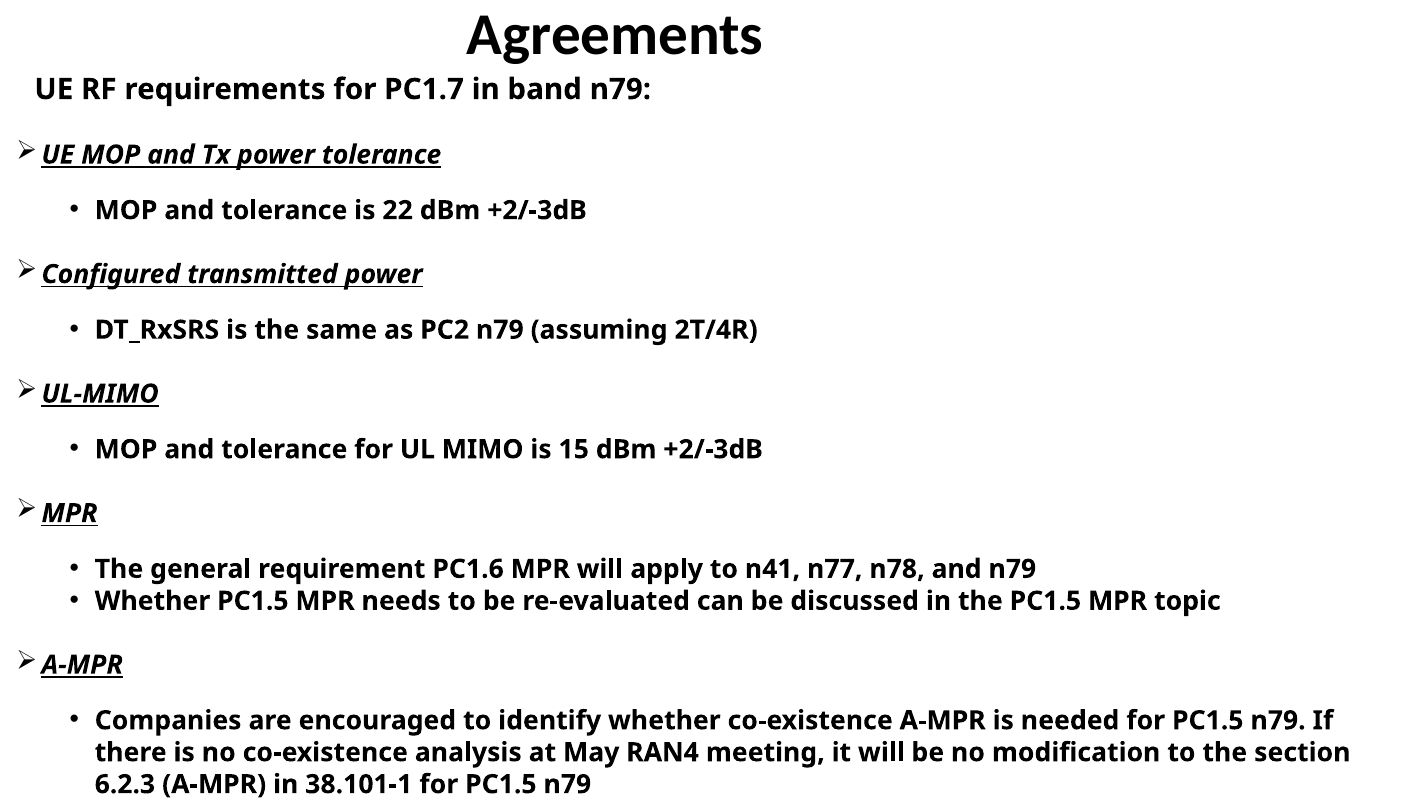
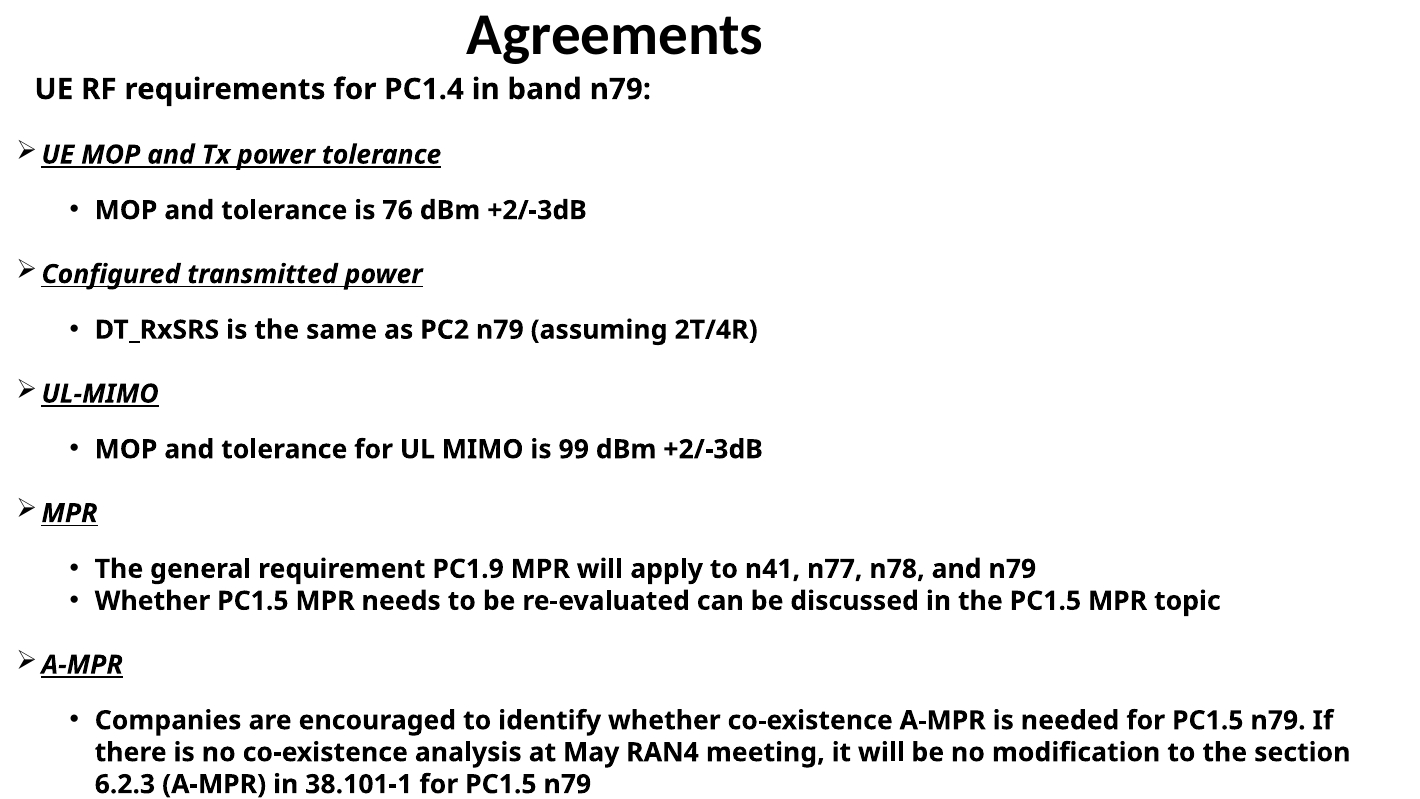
PC1.7: PC1.7 -> PC1.4
22: 22 -> 76
15: 15 -> 99
PC1.6: PC1.6 -> PC1.9
